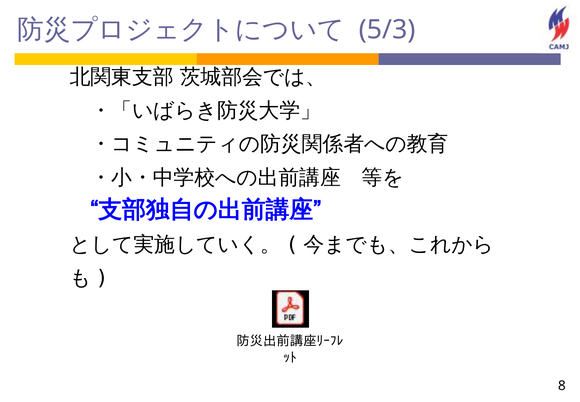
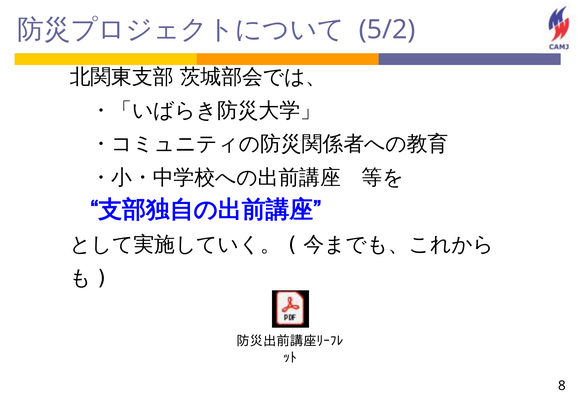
5/3: 5/3 -> 5/2
